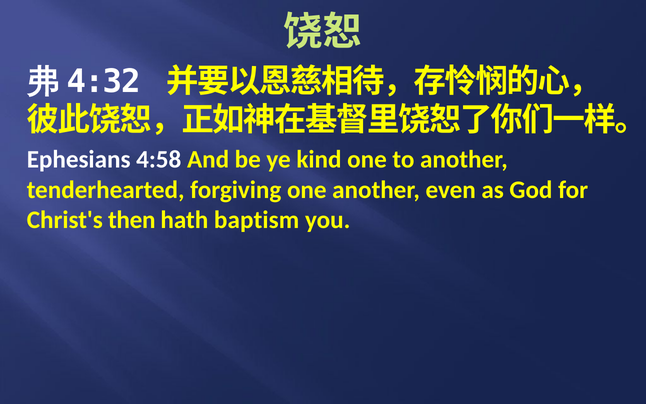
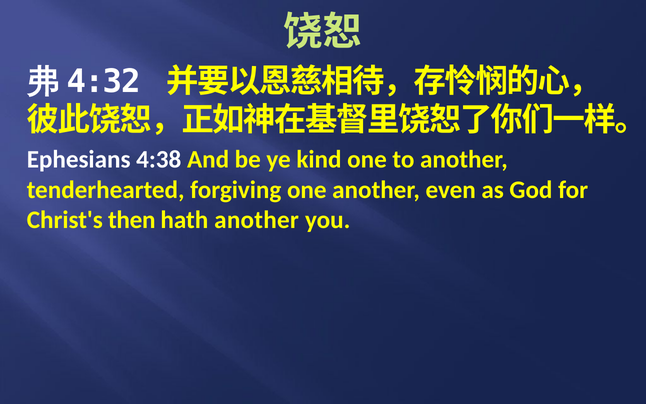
4:58: 4:58 -> 4:38
hath baptism: baptism -> another
